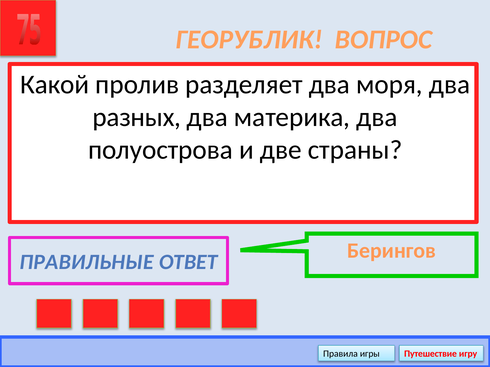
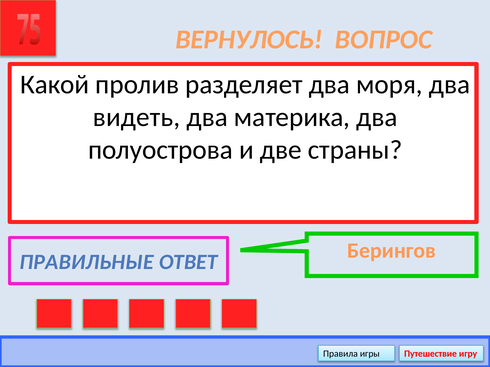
ГЕОРУБЛИК: ГЕОРУБЛИК -> ВЕРНУЛОСЬ
разных: разных -> видеть
